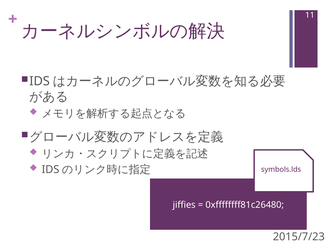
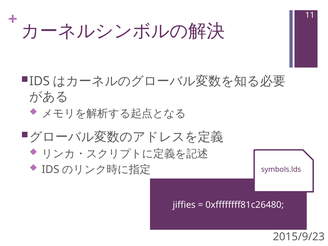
2015/7/23: 2015/7/23 -> 2015/9/23
